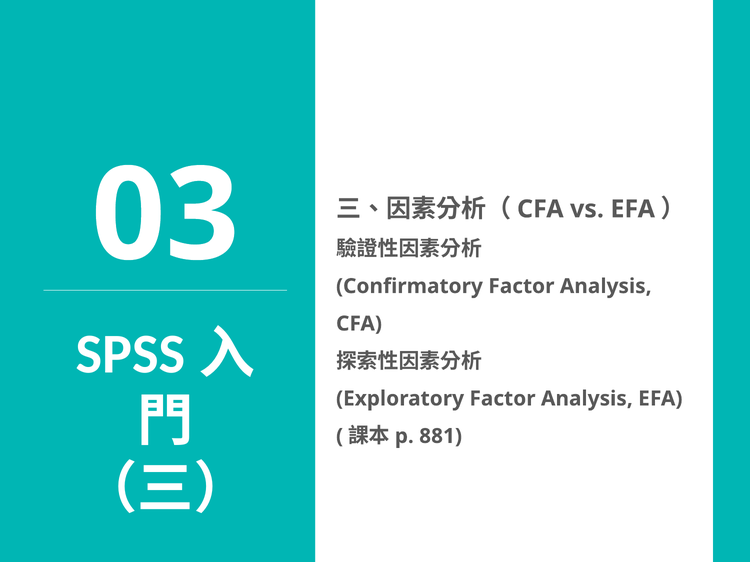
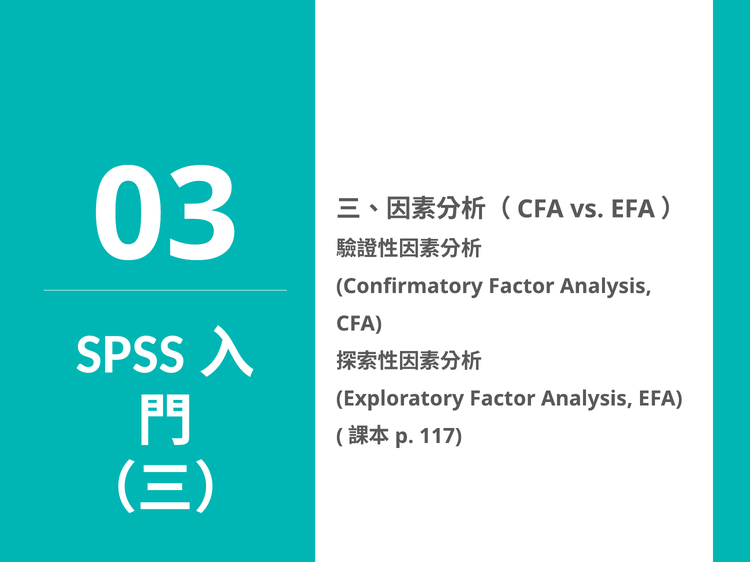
881: 881 -> 117
